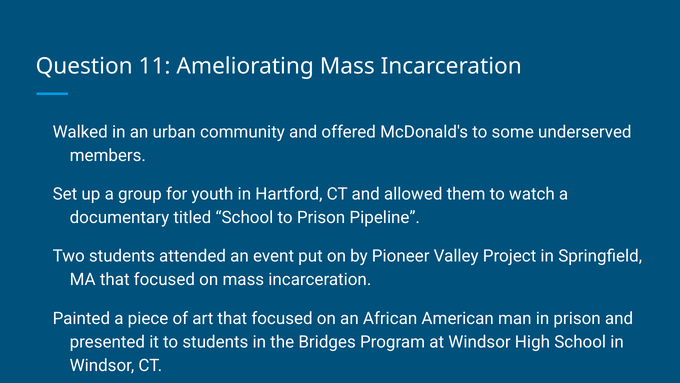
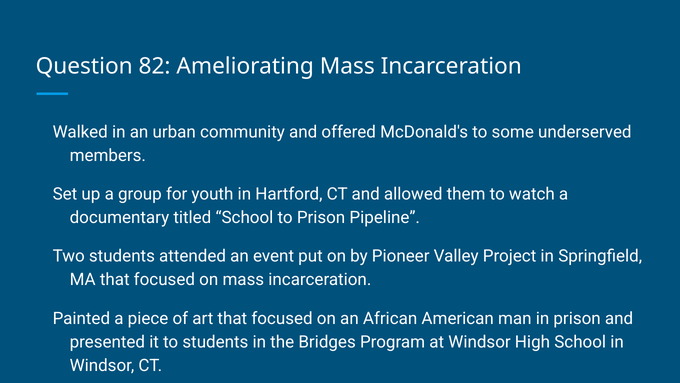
11: 11 -> 82
